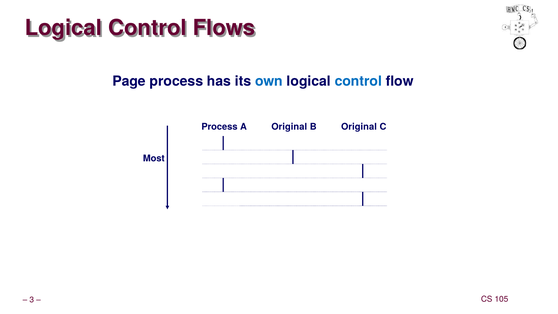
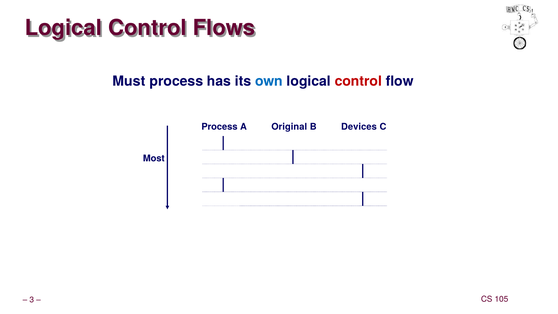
Page: Page -> Must
control at (358, 81) colour: blue -> red
B Original: Original -> Devices
